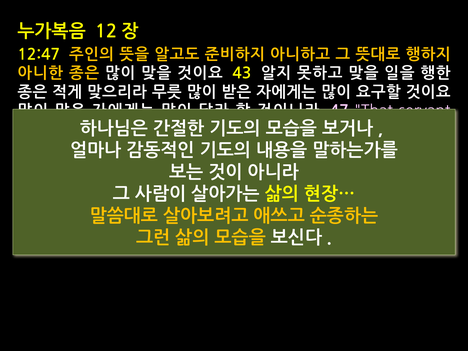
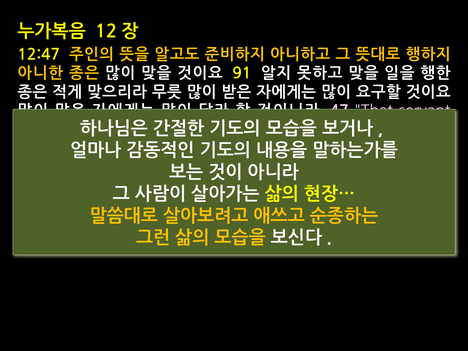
43: 43 -> 91
